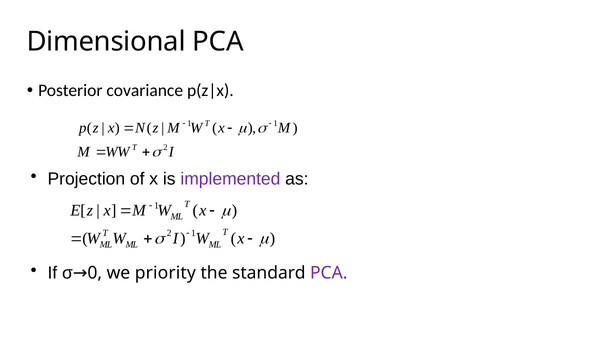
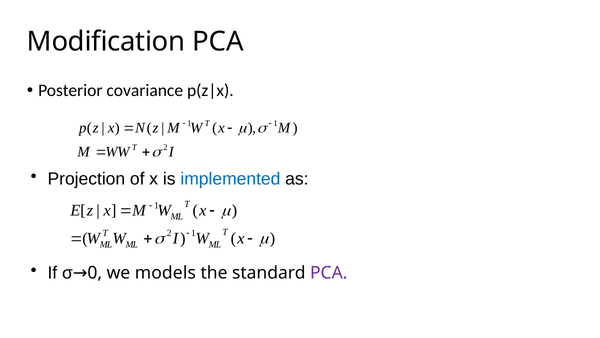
Dimensional: Dimensional -> Modification
implemented colour: purple -> blue
priority: priority -> models
